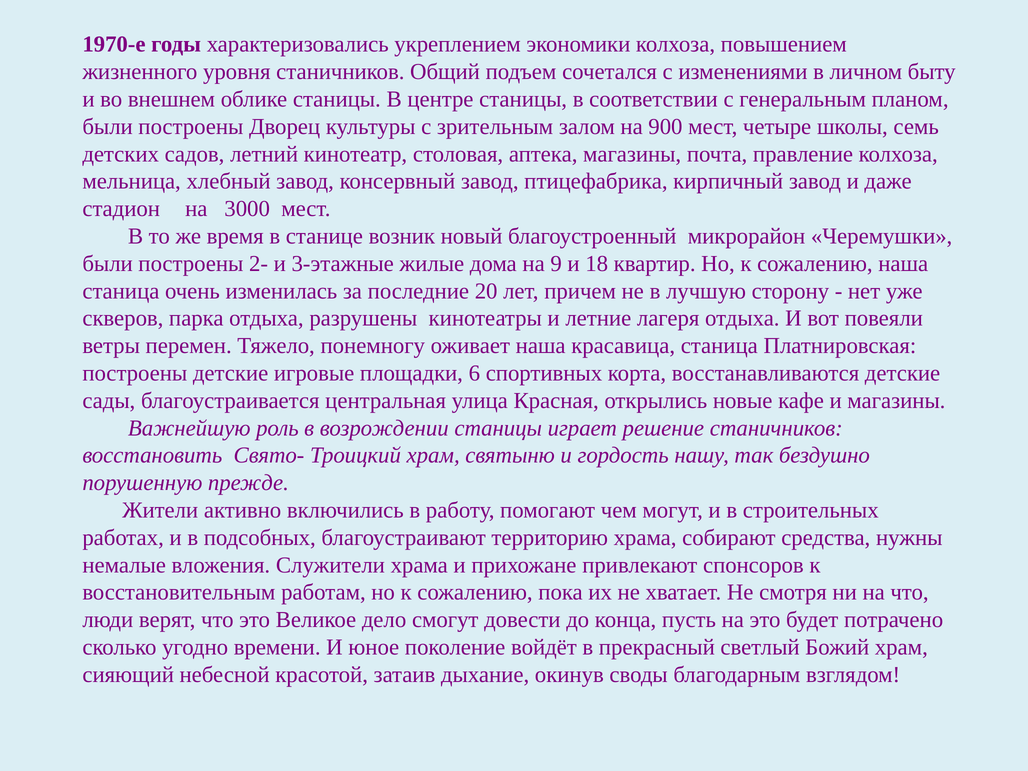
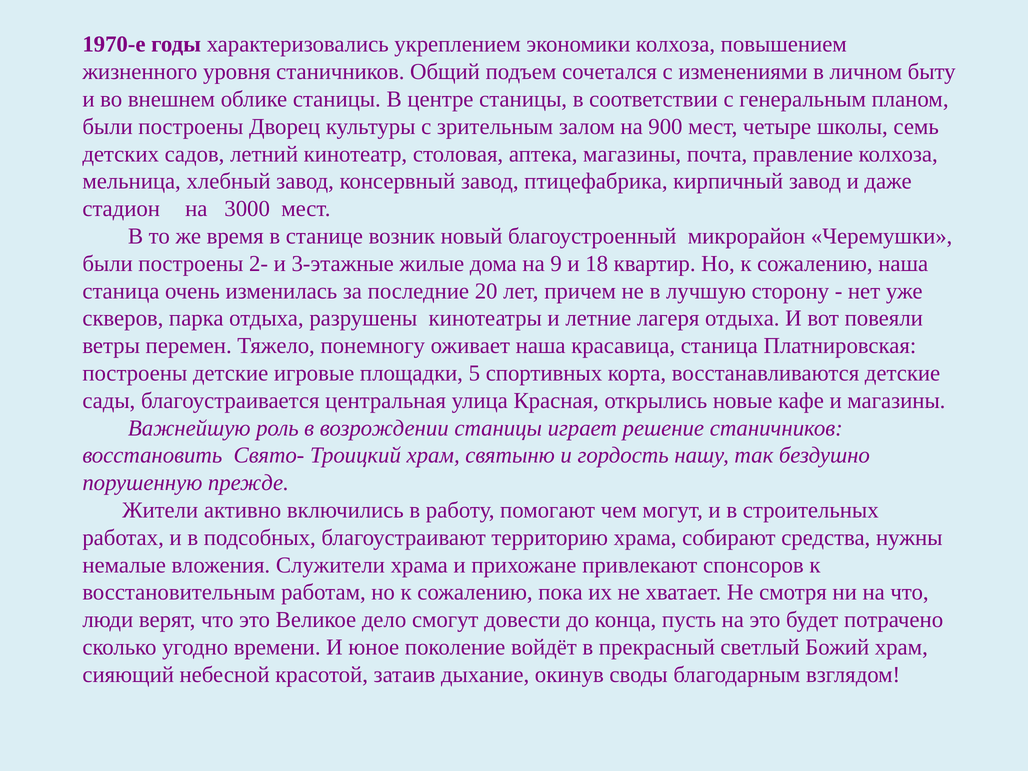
6: 6 -> 5
